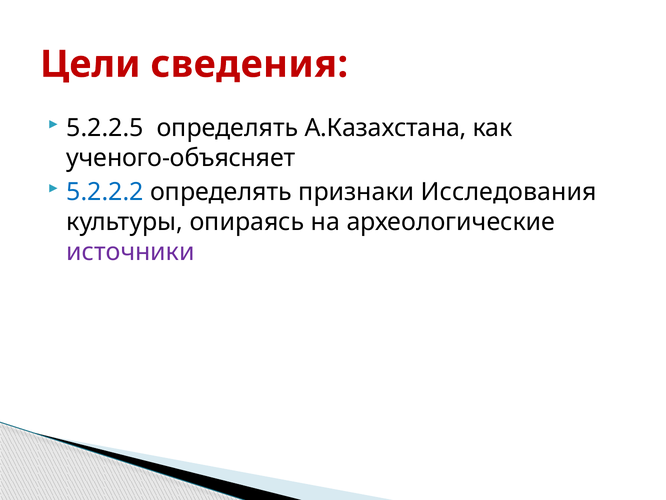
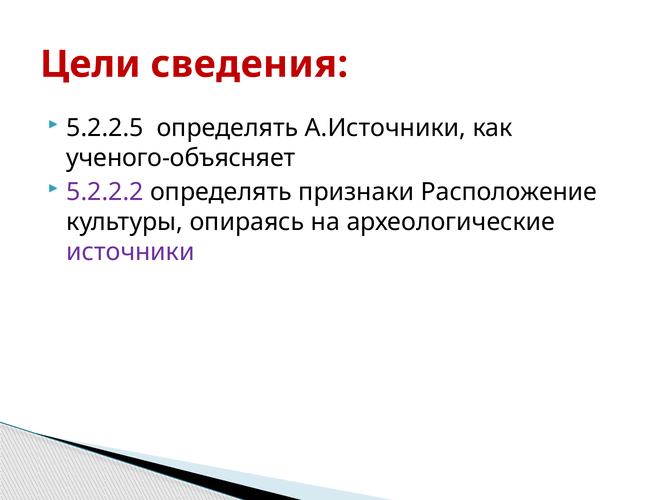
А.Казахстана: А.Казахстана -> А.Источники
5.2.2.2 colour: blue -> purple
Исследования: Исследования -> Расположение
